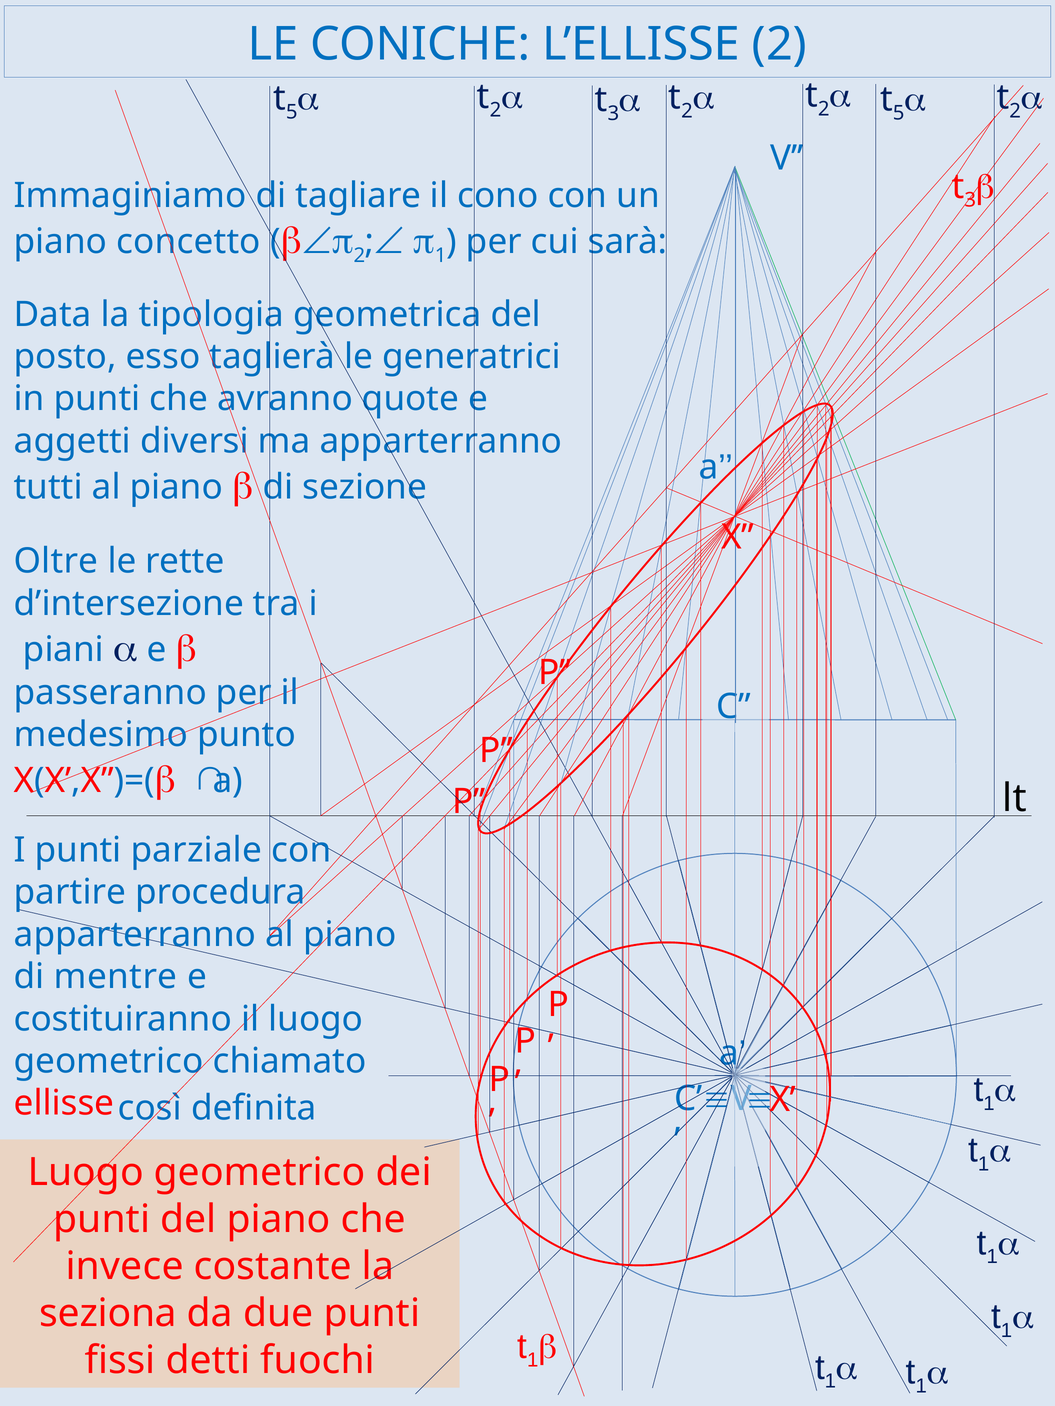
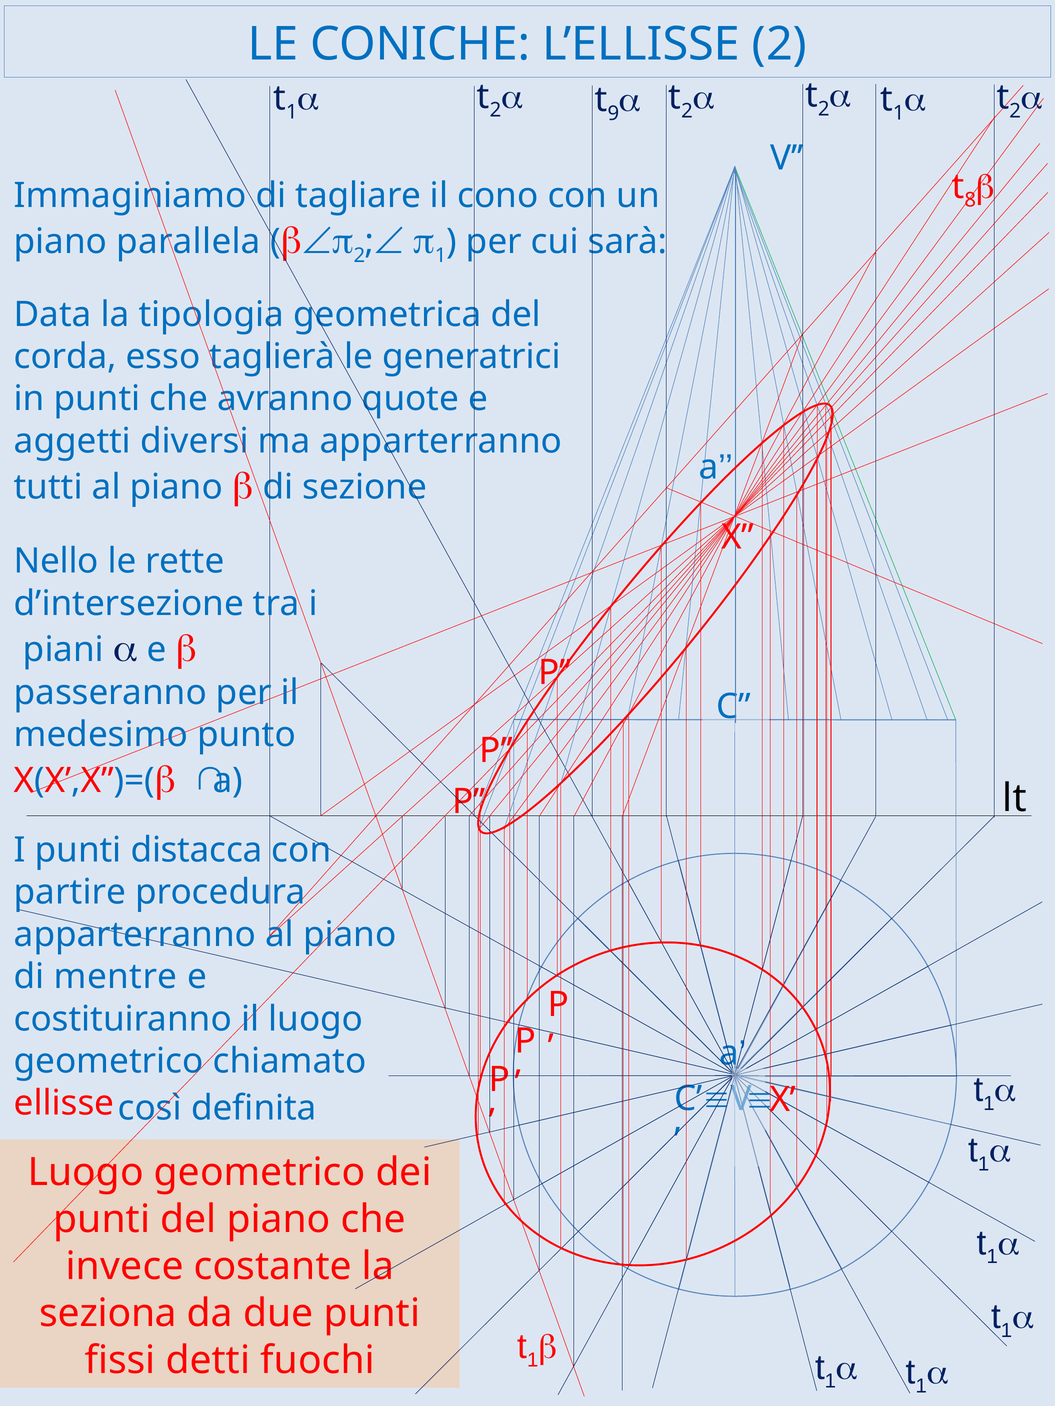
3 at (613, 114): 3 -> 9
5 at (899, 113): 5 -> 1
5 at (292, 112): 5 -> 1
3 at (970, 200): 3 -> 8
concetto: concetto -> parallela
posto: posto -> corda
Oltre: Oltre -> Nello
parziale: parziale -> distacca
